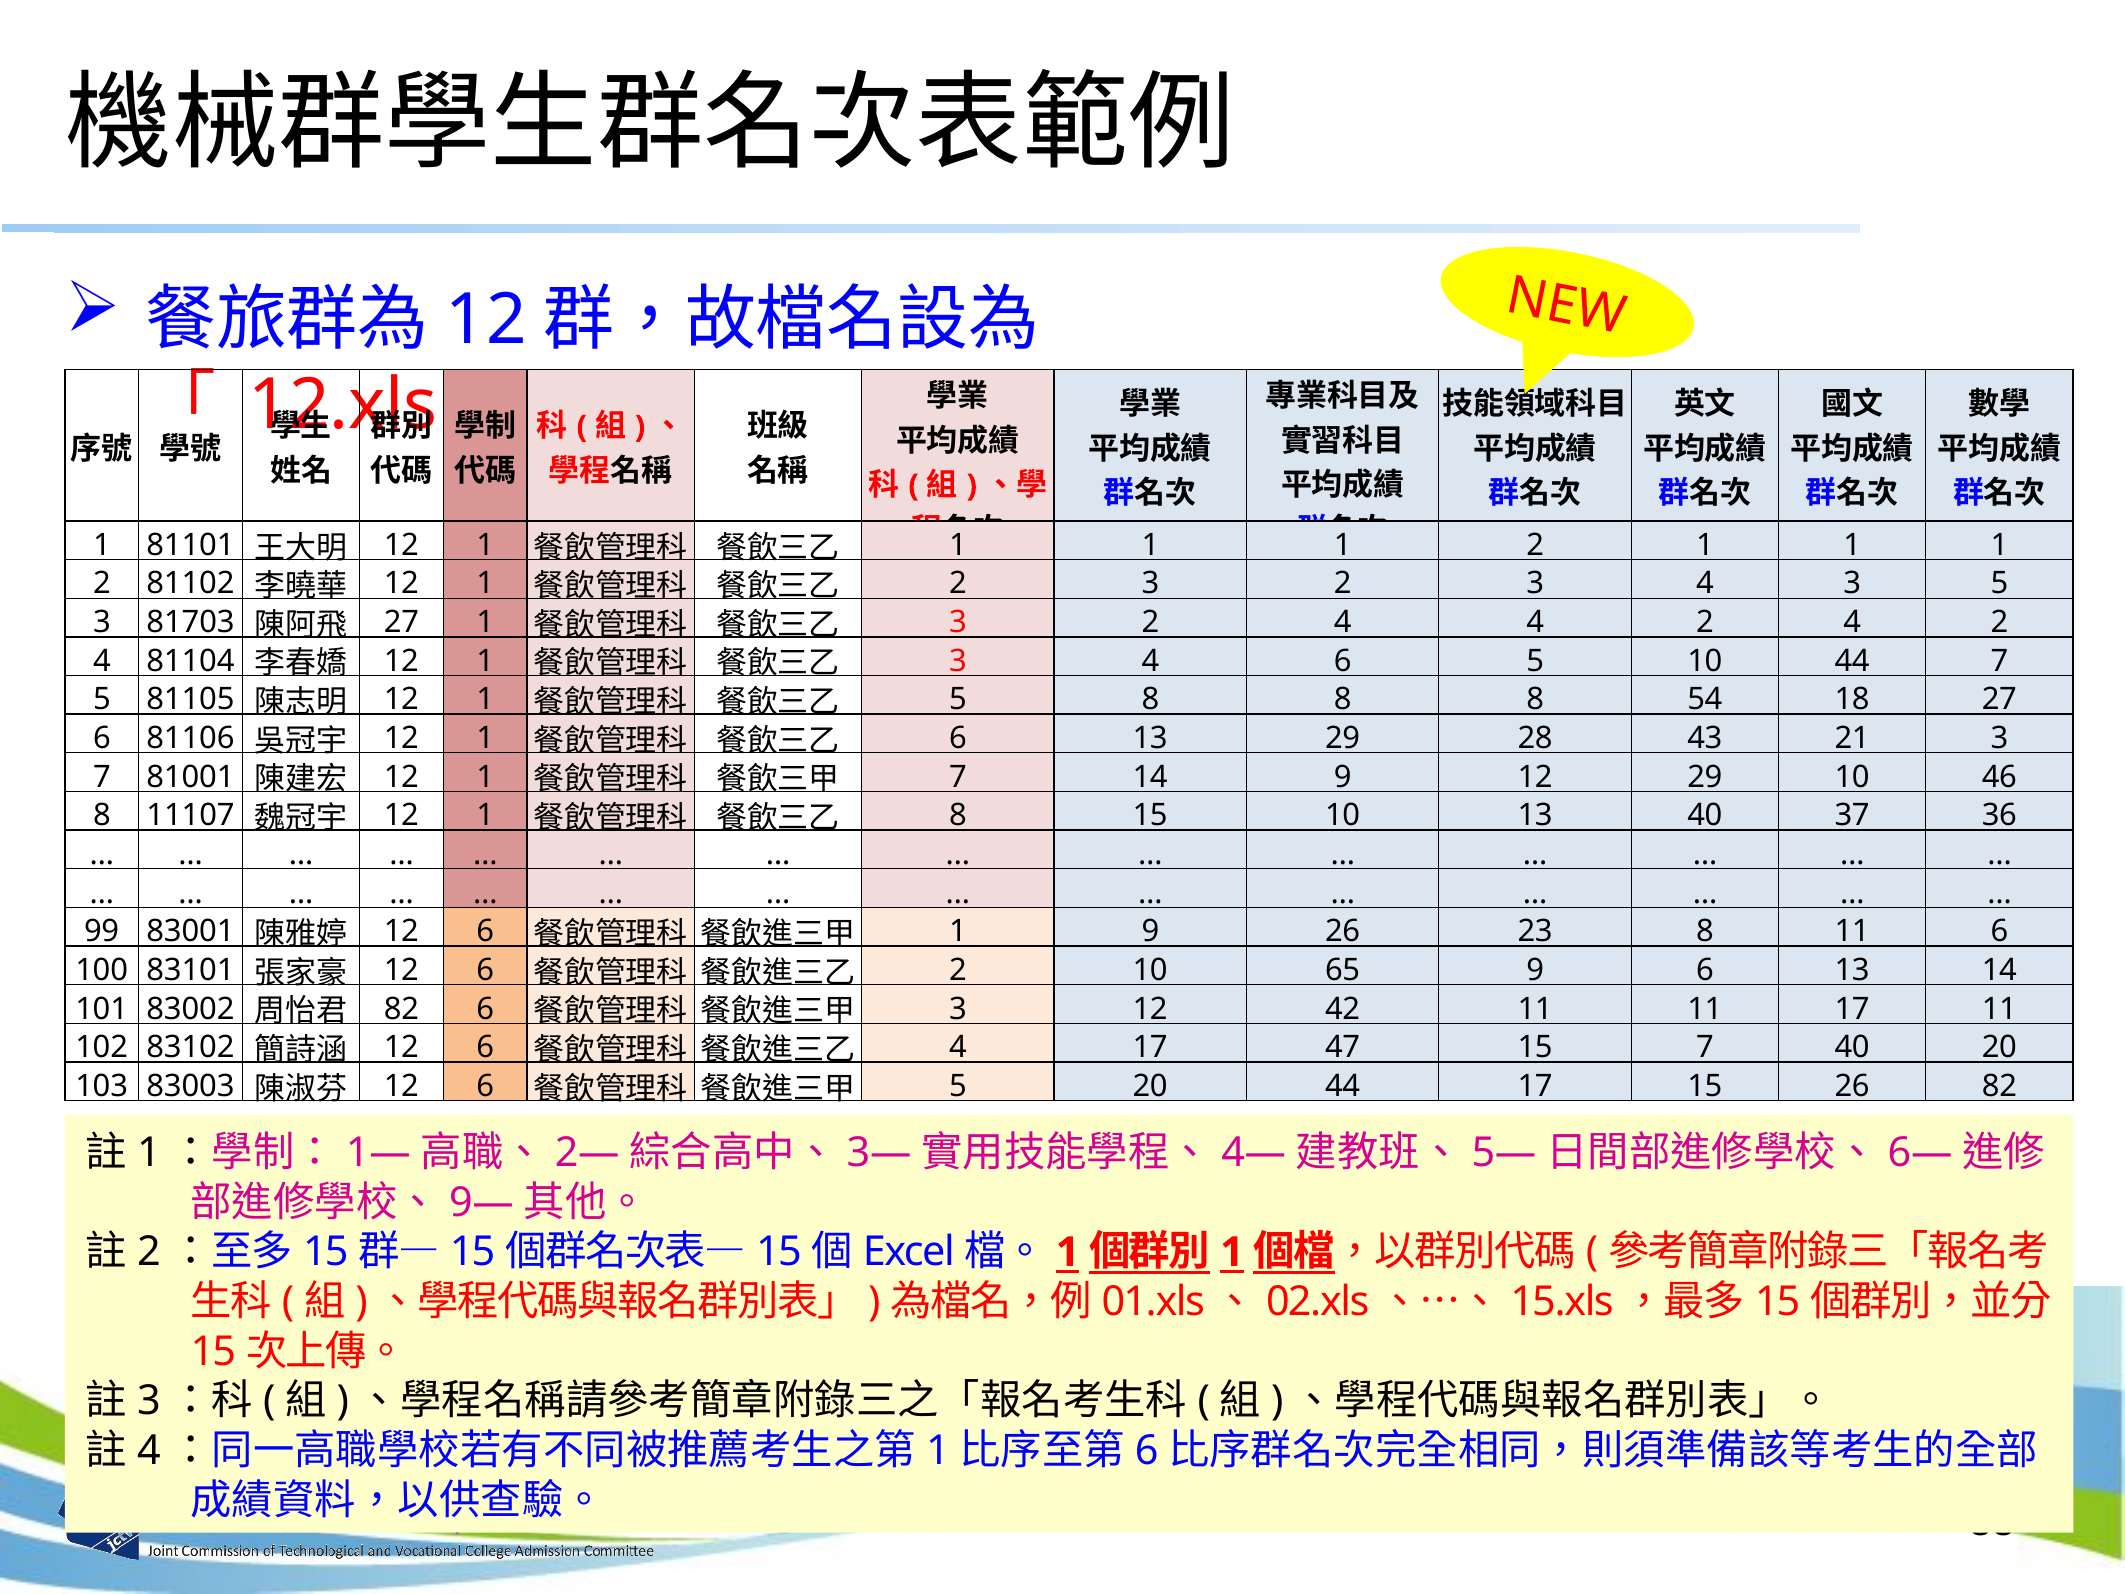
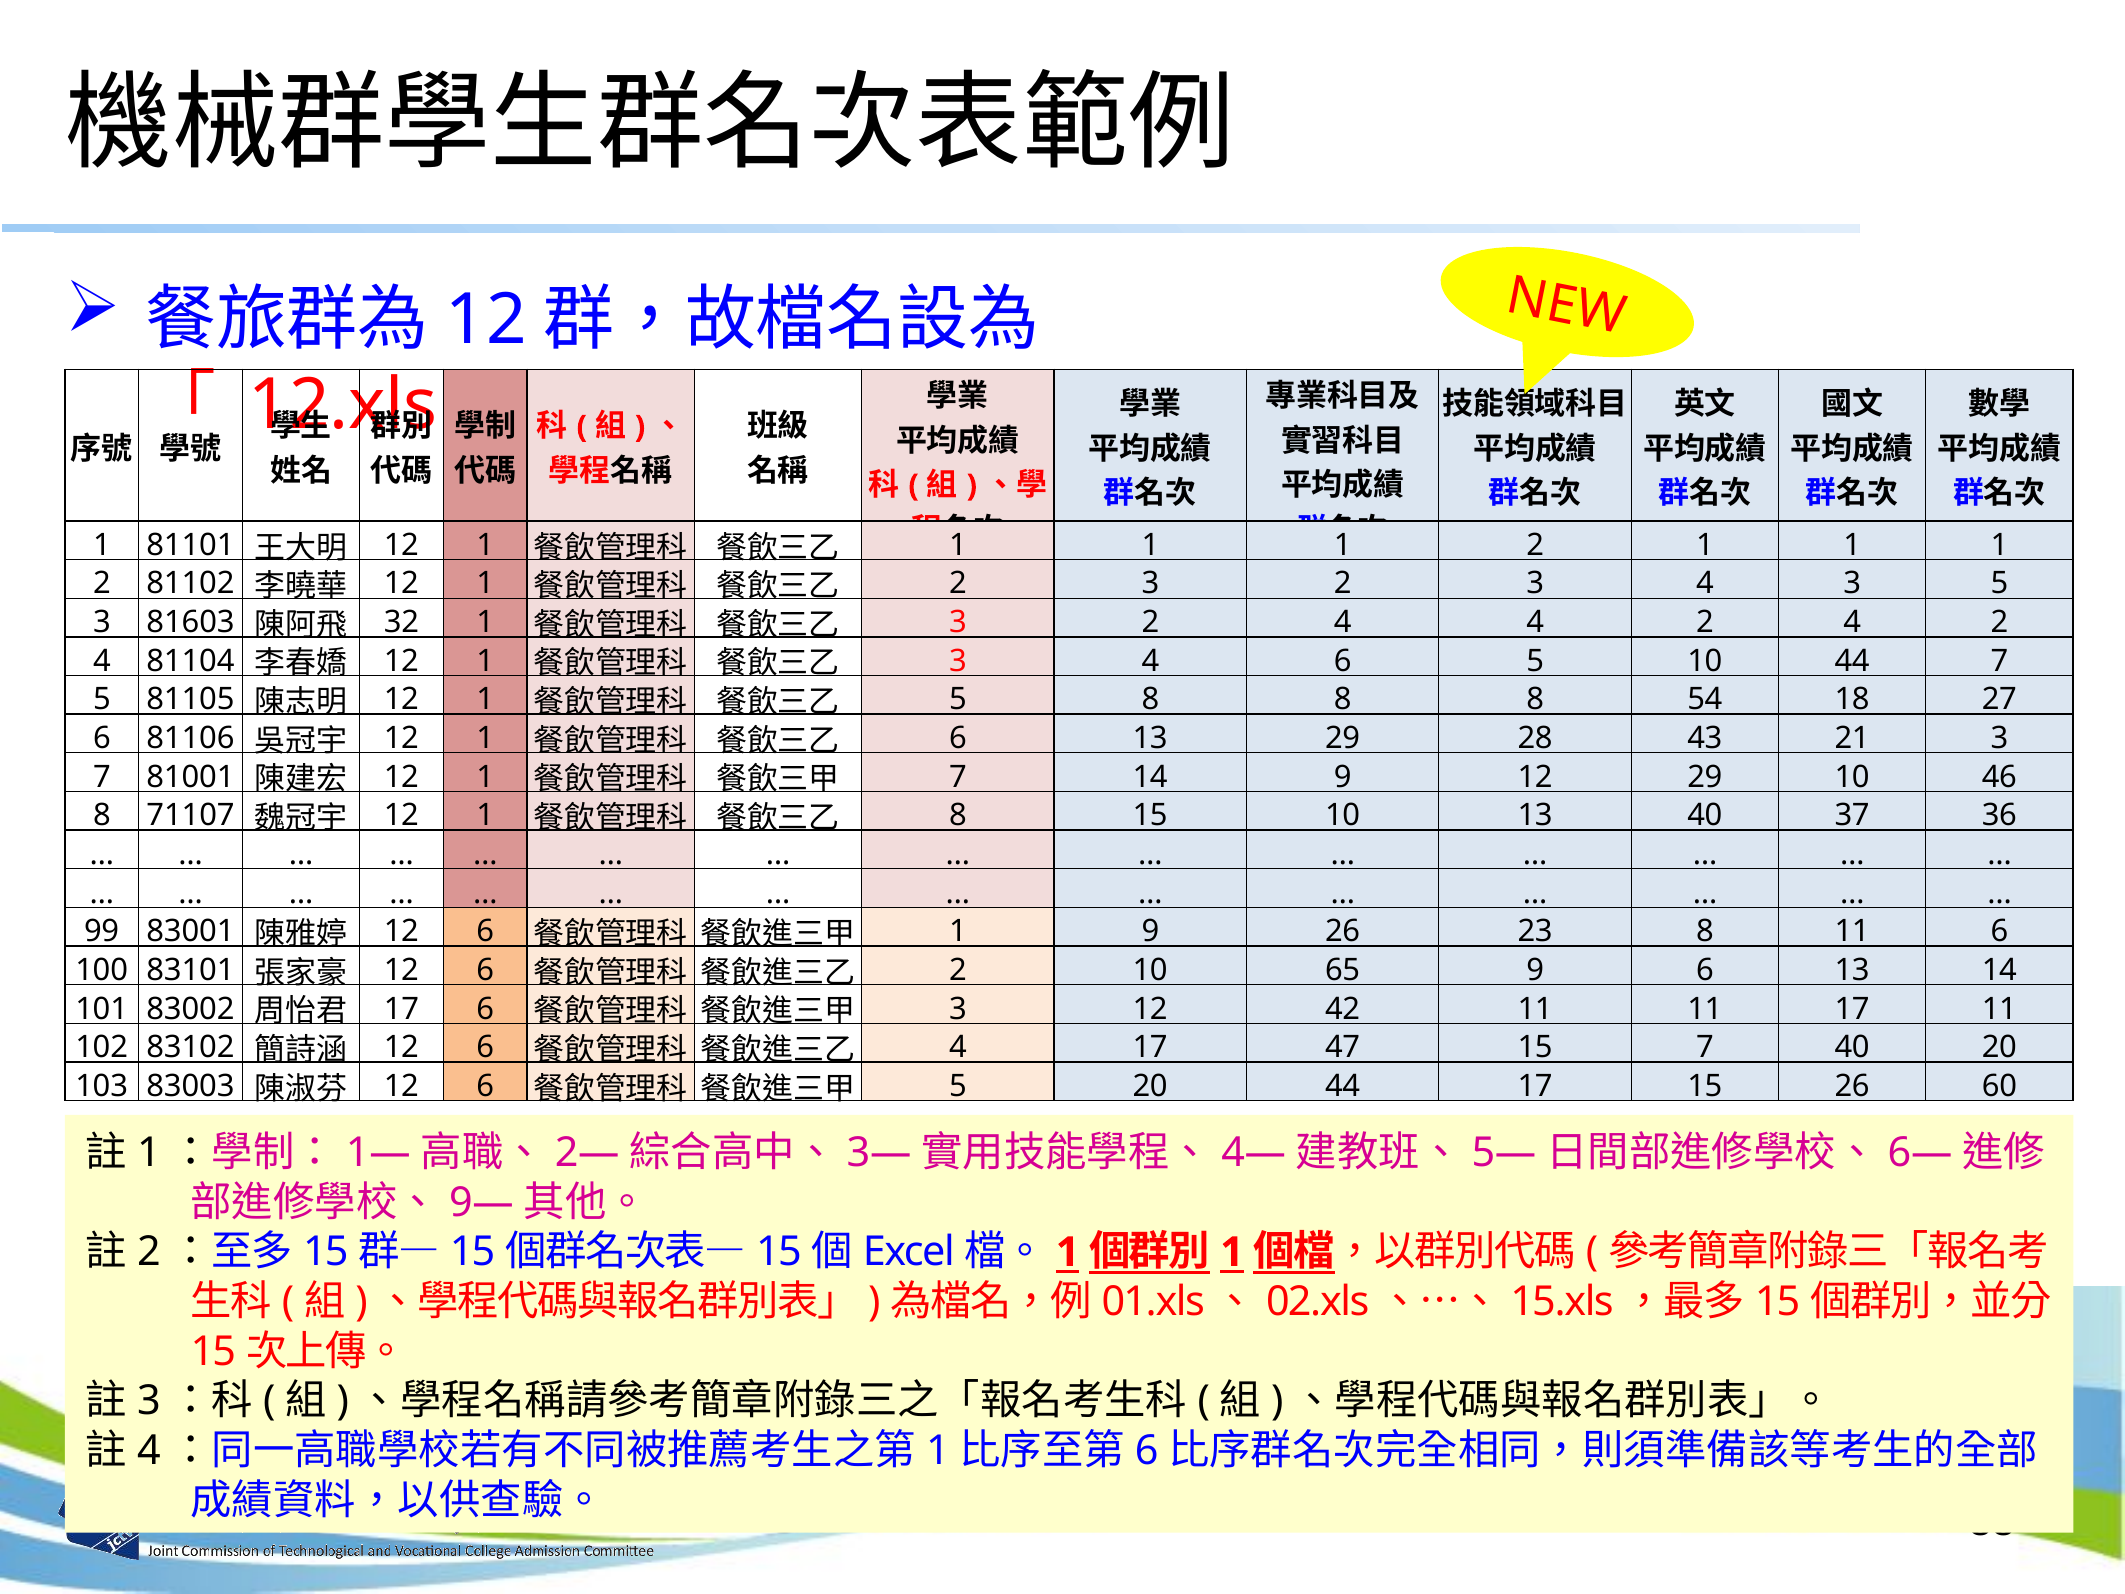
81703: 81703 -> 81603
27 at (402, 622): 27 -> 32
11107: 11107 -> 71107
82 at (402, 1009): 82 -> 17
26 82: 82 -> 60
